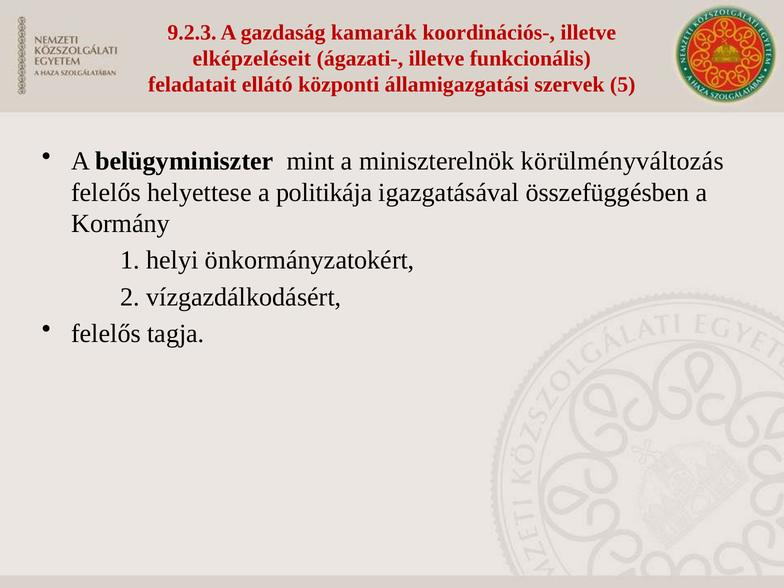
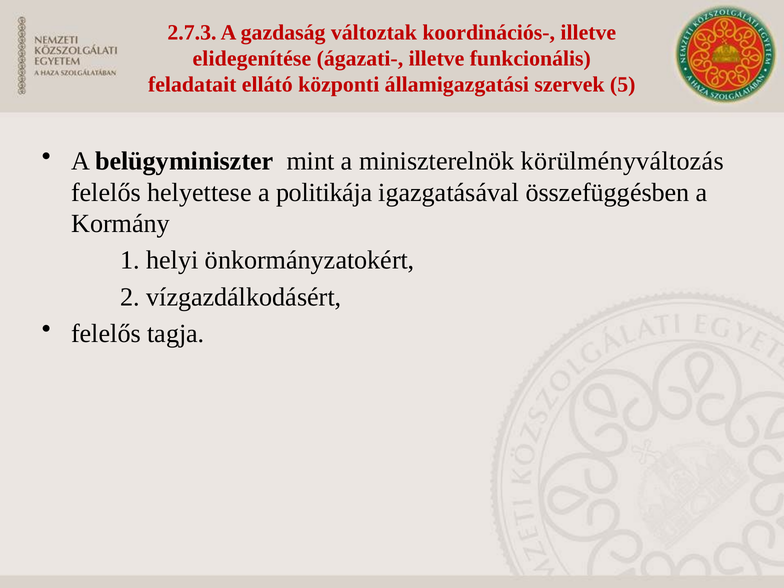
9.2.3: 9.2.3 -> 2.7.3
kamarák: kamarák -> változtak
elképzeléseit: elképzeléseit -> elidegenítése
